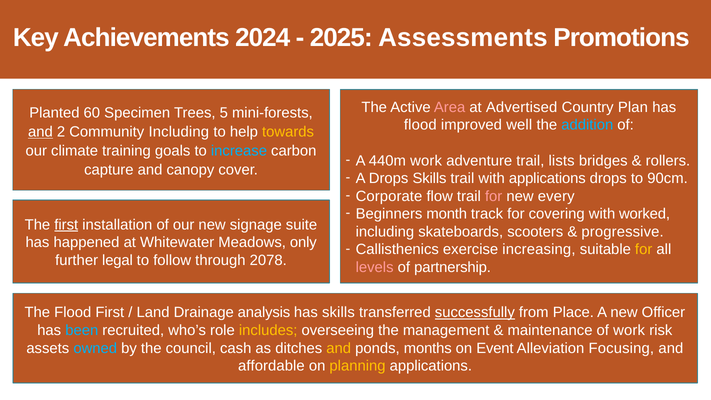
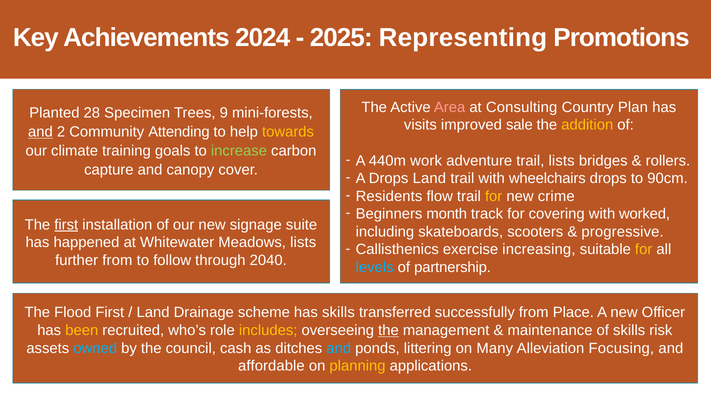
Assessments: Assessments -> Representing
Advertised: Advertised -> Consulting
60: 60 -> 28
5: 5 -> 9
flood at (420, 125): flood -> visits
well: well -> sale
addition colour: light blue -> yellow
Community Including: Including -> Attending
increase colour: light blue -> light green
Drops Skills: Skills -> Land
with applications: applications -> wheelchairs
Corporate: Corporate -> Residents
for at (494, 196) colour: pink -> yellow
every: every -> crime
Meadows only: only -> lists
further legal: legal -> from
2078: 2078 -> 2040
levels colour: pink -> light blue
analysis: analysis -> scheme
successfully underline: present -> none
been colour: light blue -> yellow
the at (389, 330) underline: none -> present
of work: work -> skills
and at (339, 348) colour: yellow -> light blue
months: months -> littering
Event: Event -> Many
